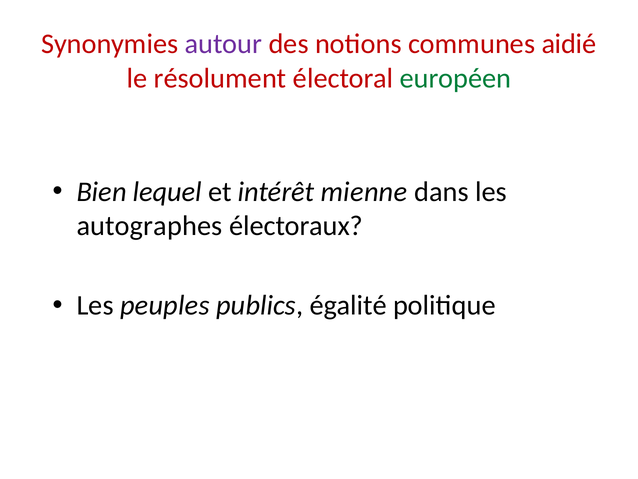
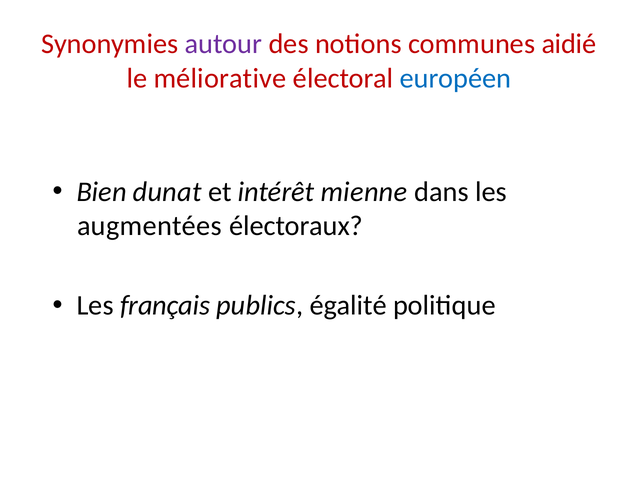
résolument: résolument -> méliorative
européen colour: green -> blue
lequel: lequel -> dunat
autographes: autographes -> augmentées
peuples: peuples -> français
